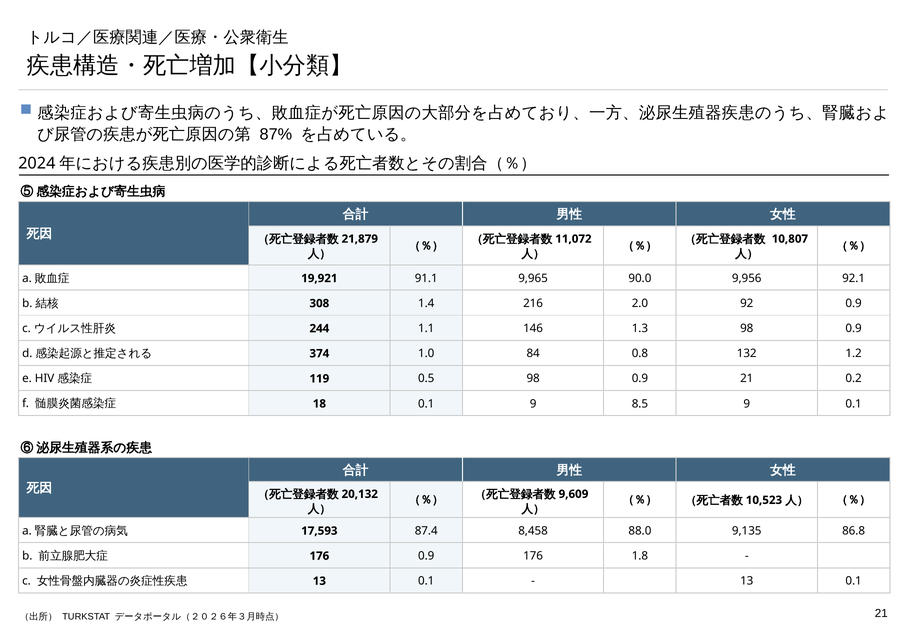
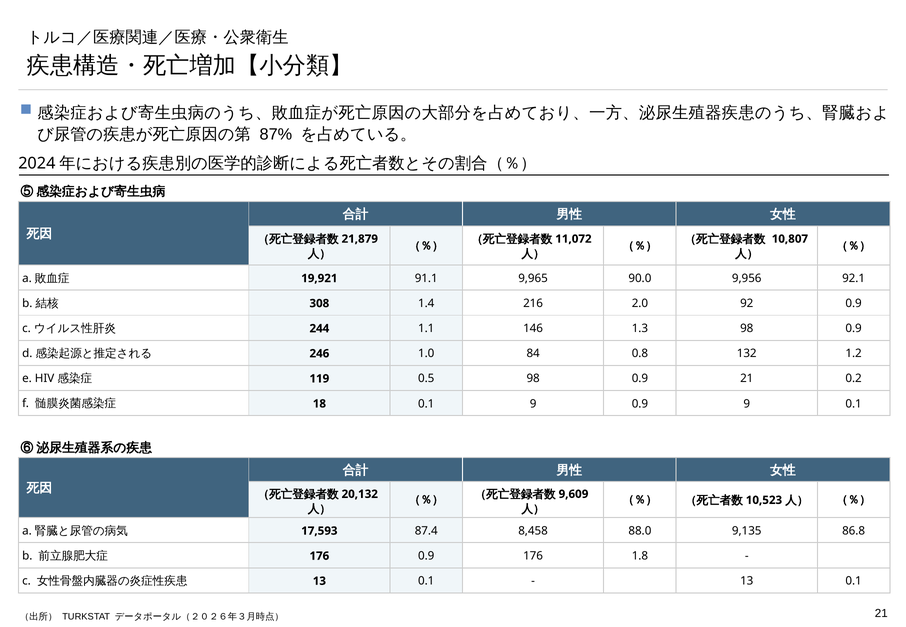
374: 374 -> 246
9 8.5: 8.5 -> 0.9
